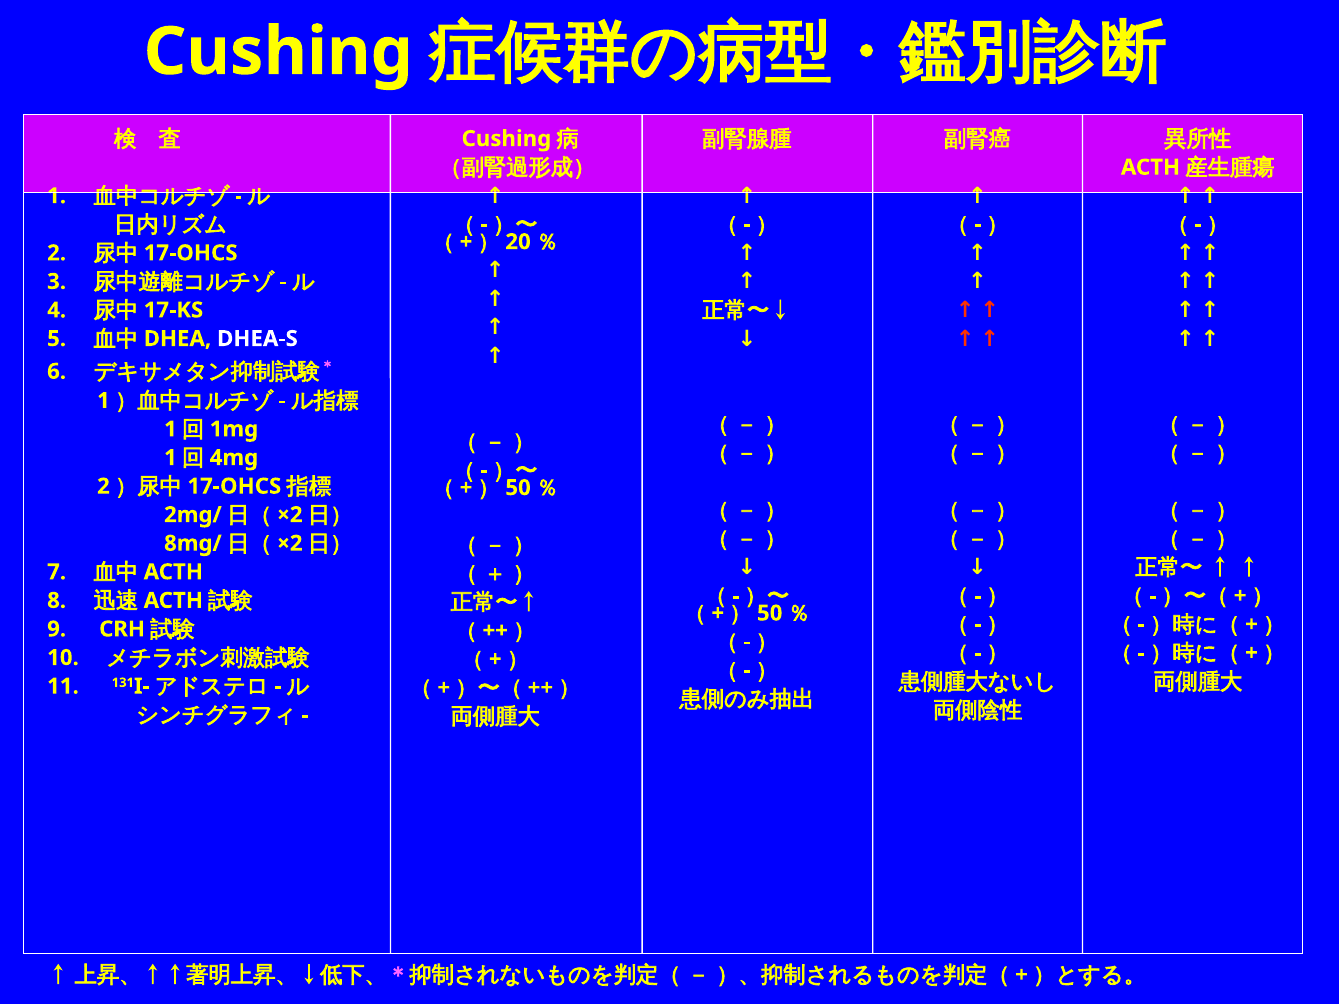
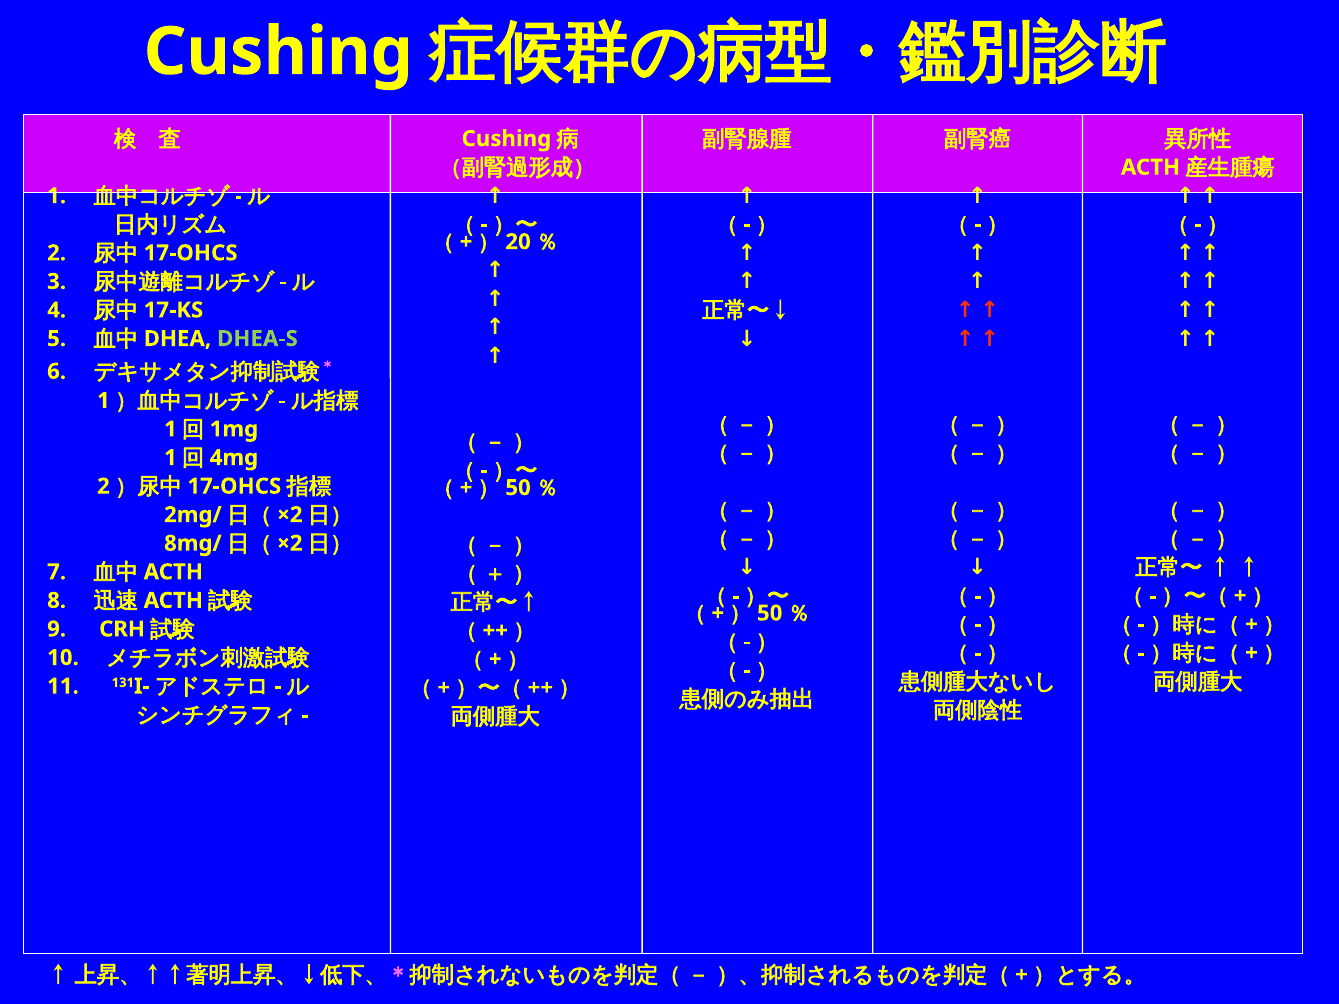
DHEA-S colour: white -> light green
